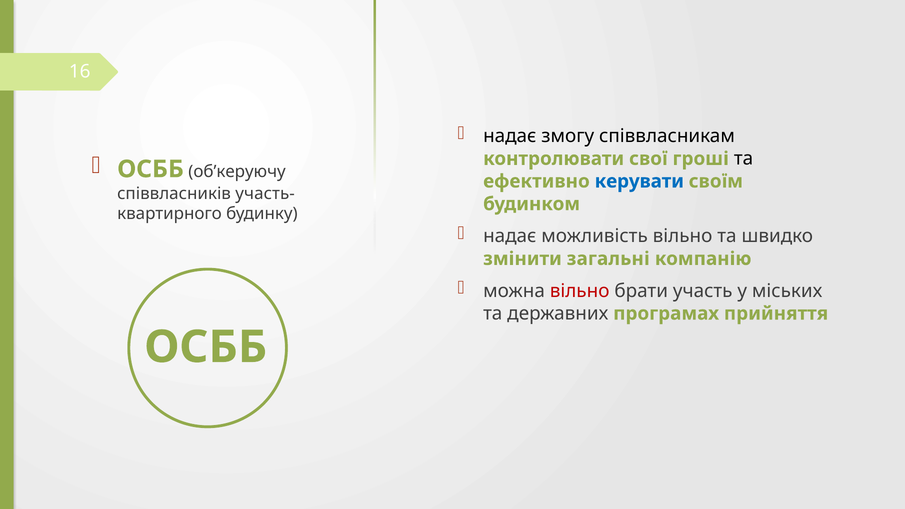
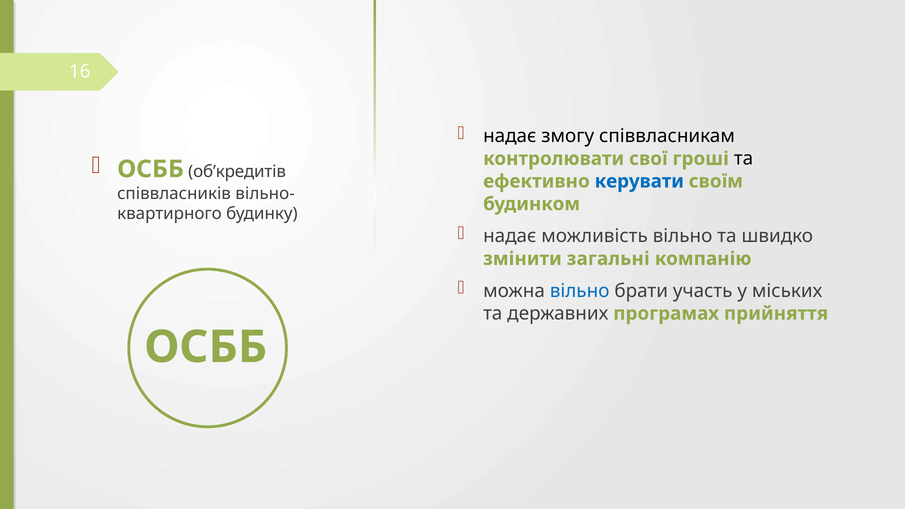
об’керуючу: об’керуючу -> об’кредитів
участь-: участь- -> вільно-
вільно at (580, 291) colour: red -> blue
